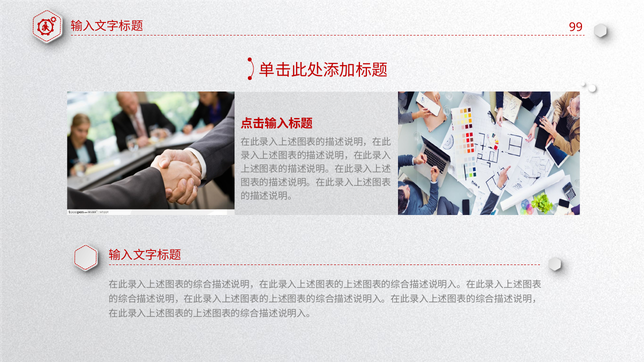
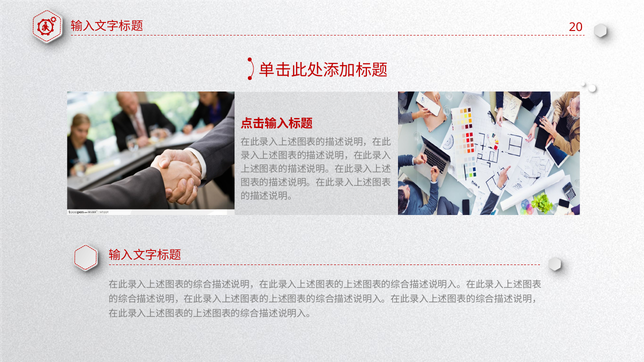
99: 99 -> 20
